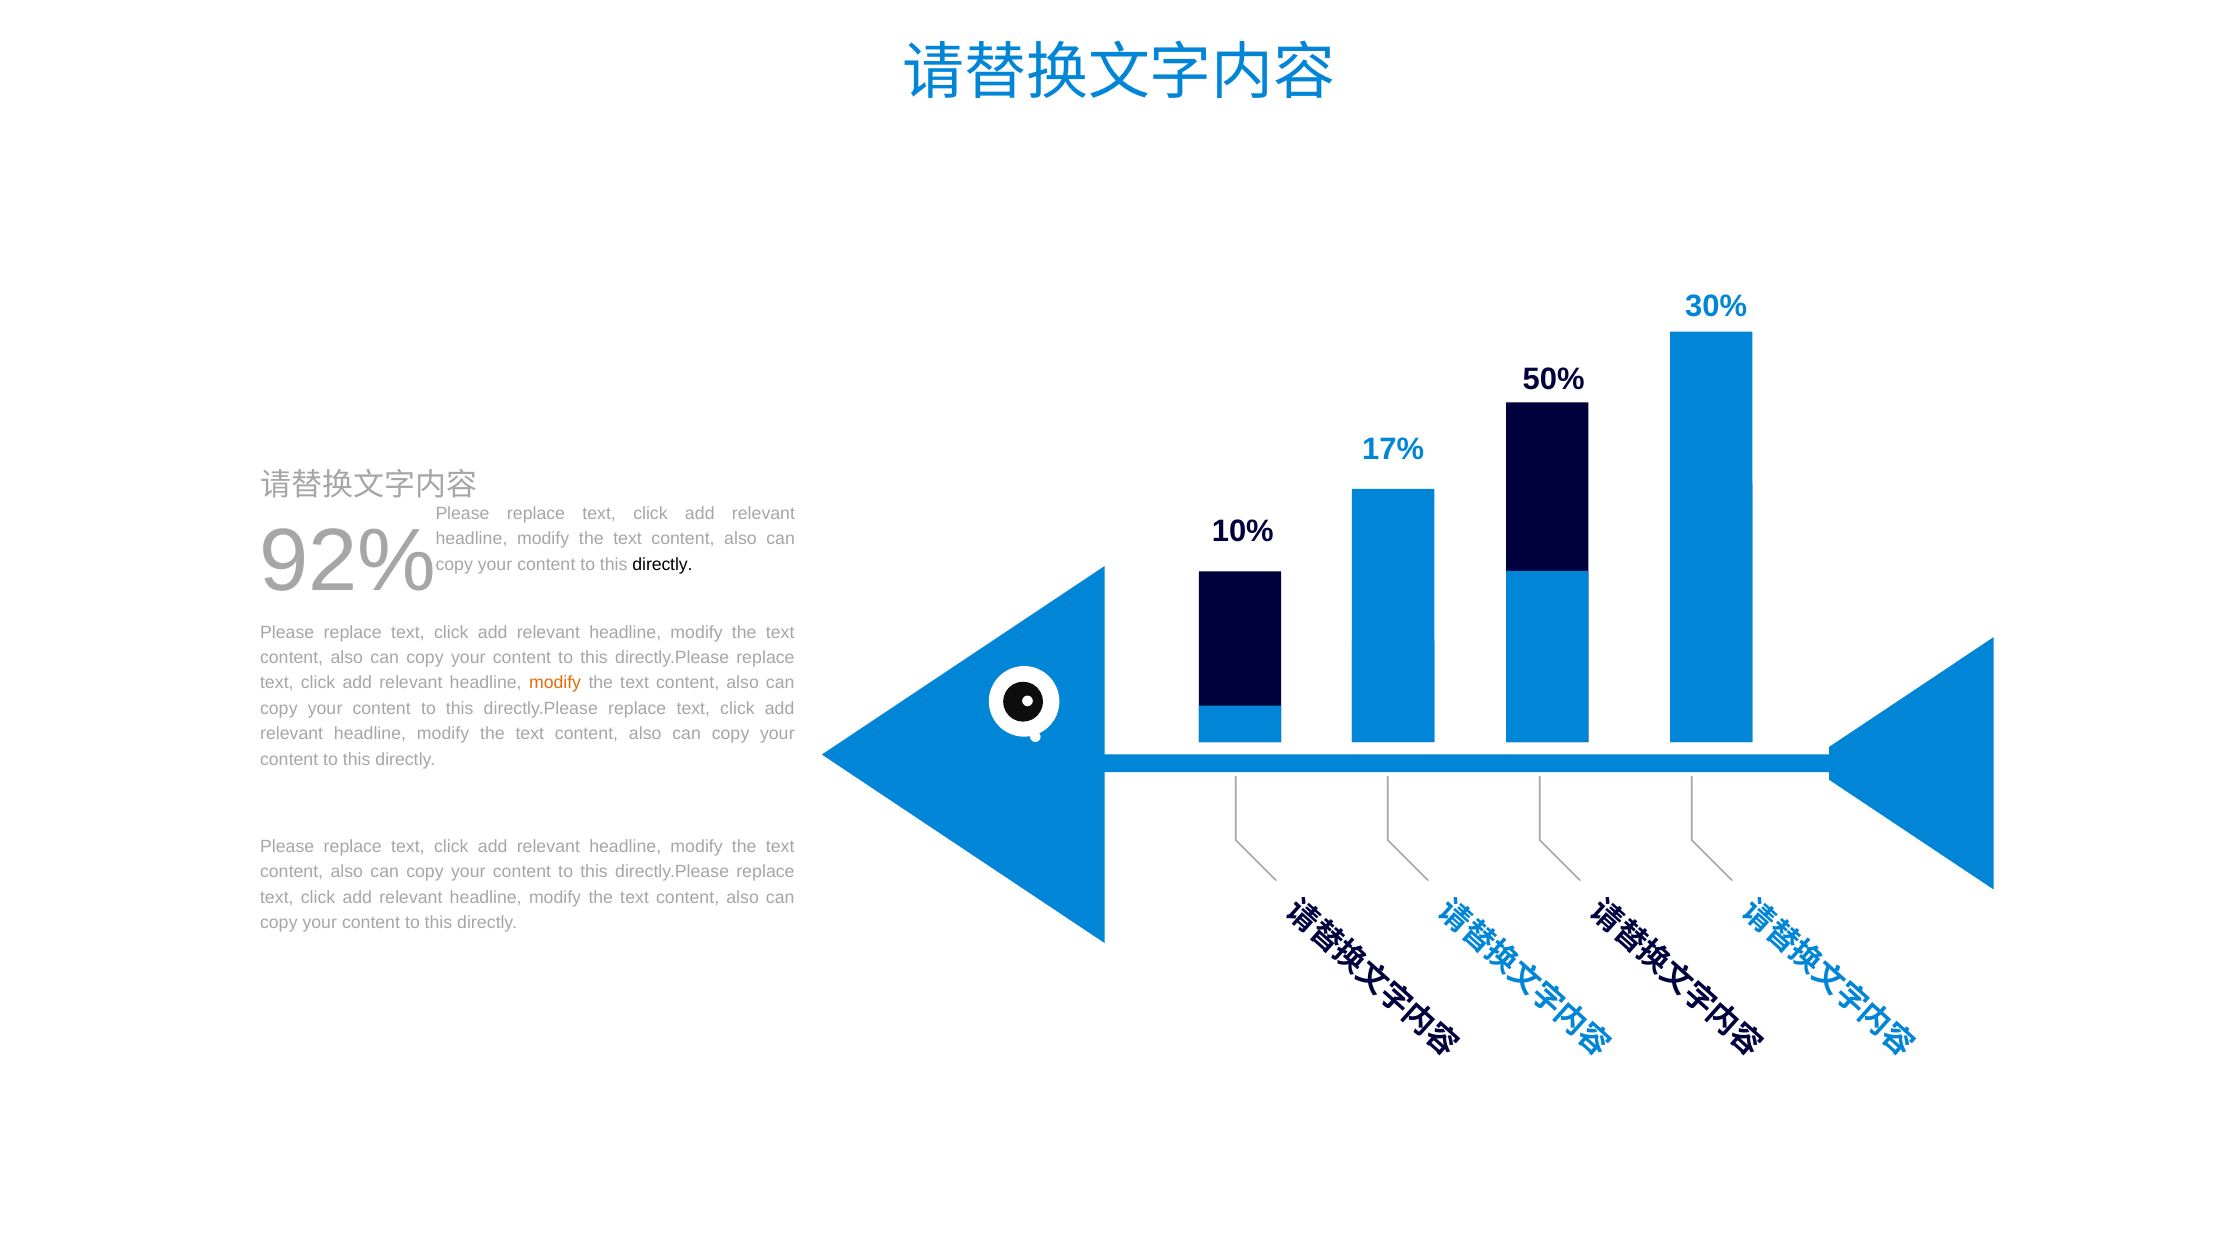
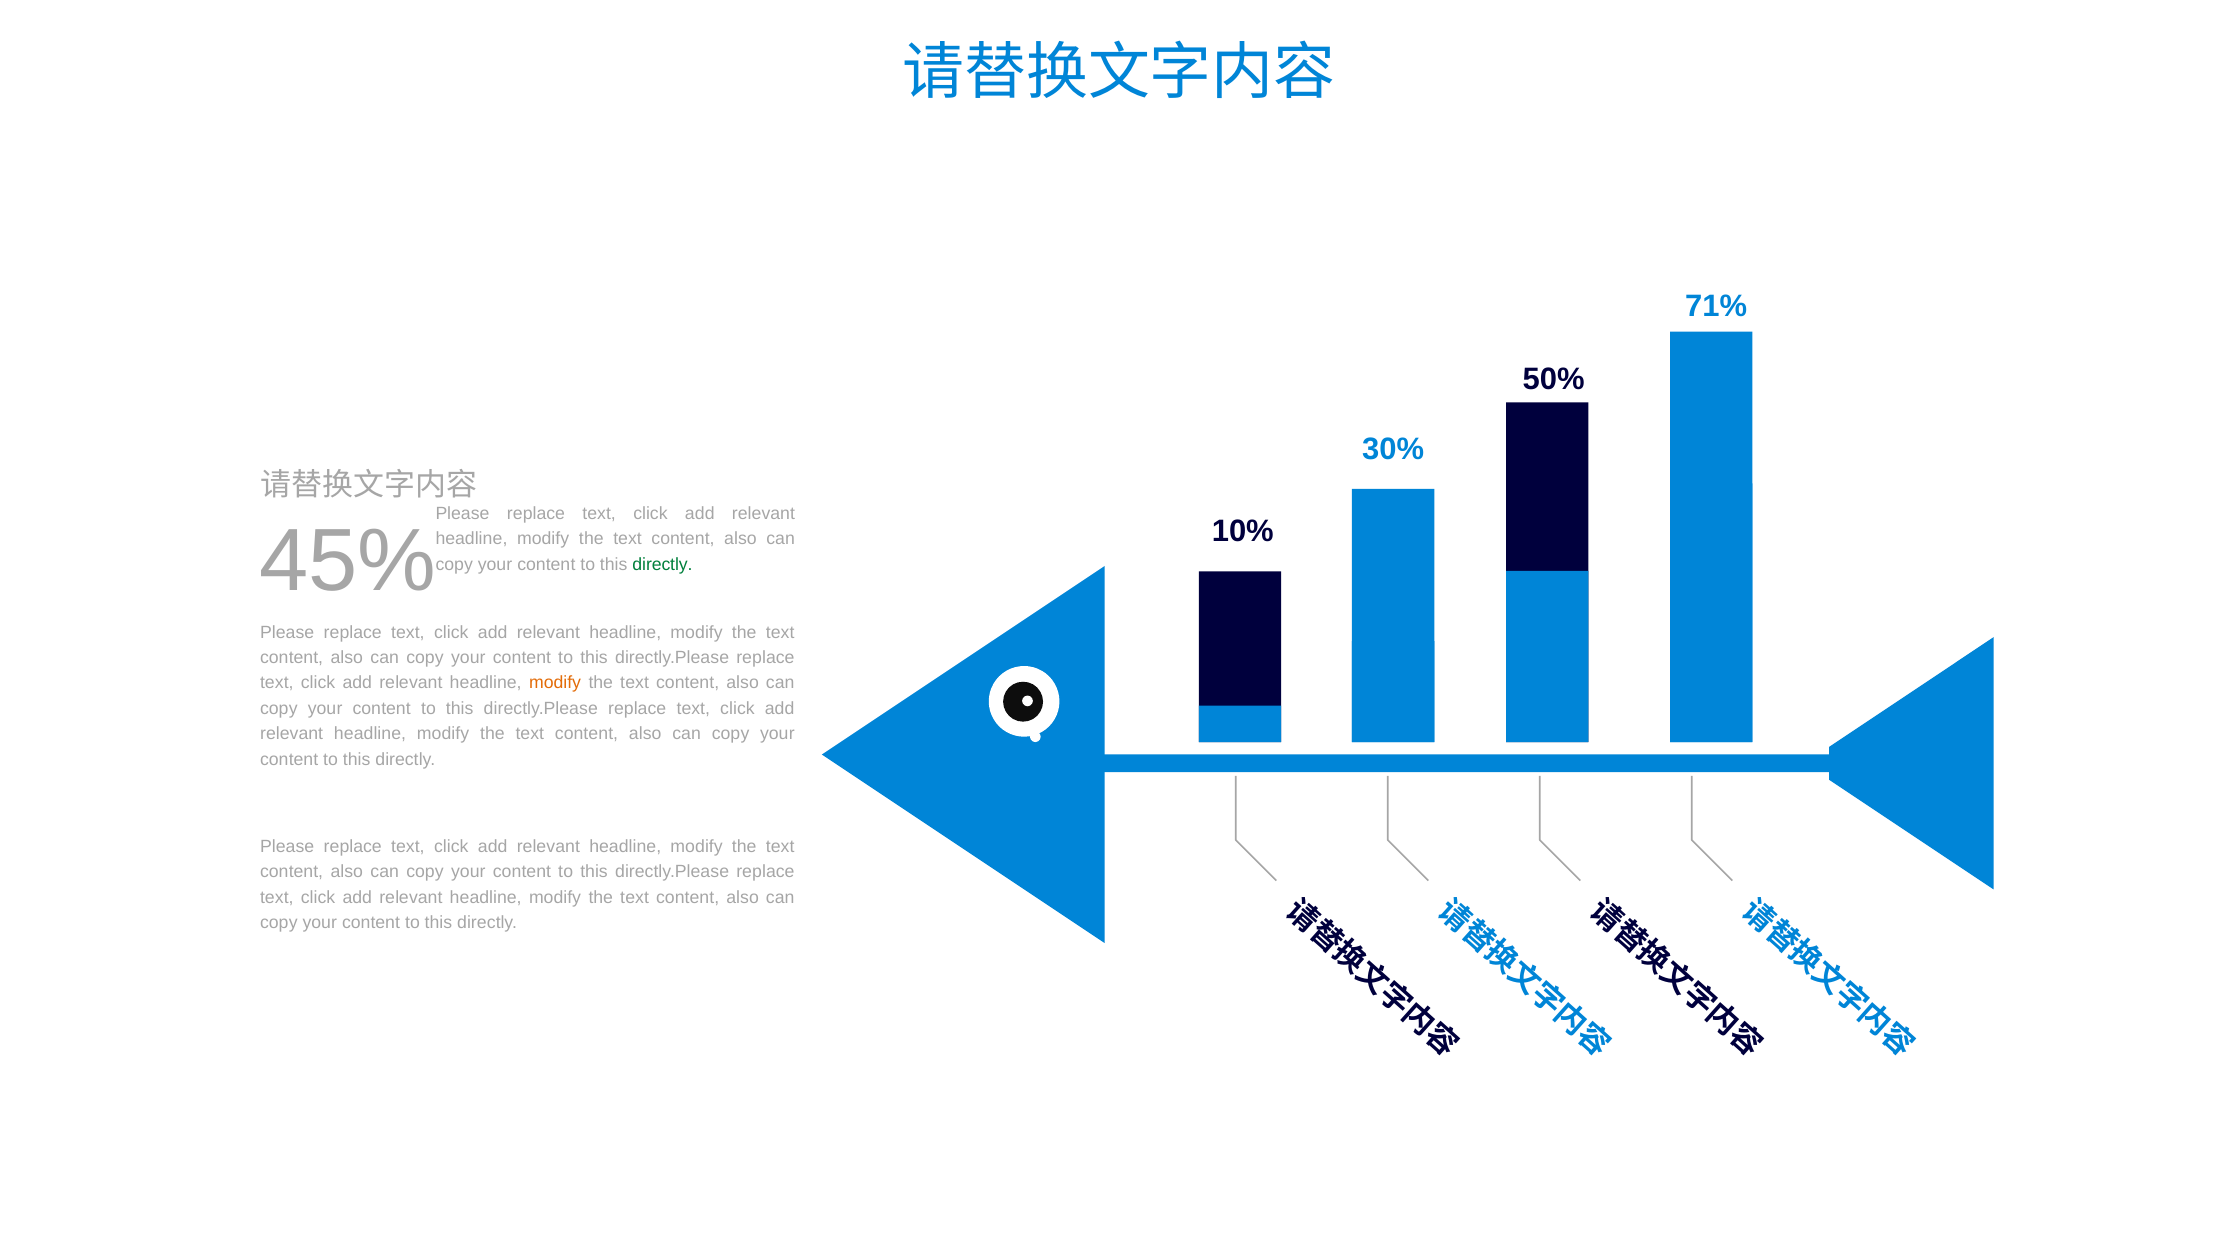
30%: 30% -> 71%
17%: 17% -> 30%
92%: 92% -> 45%
directly at (662, 564) colour: black -> green
